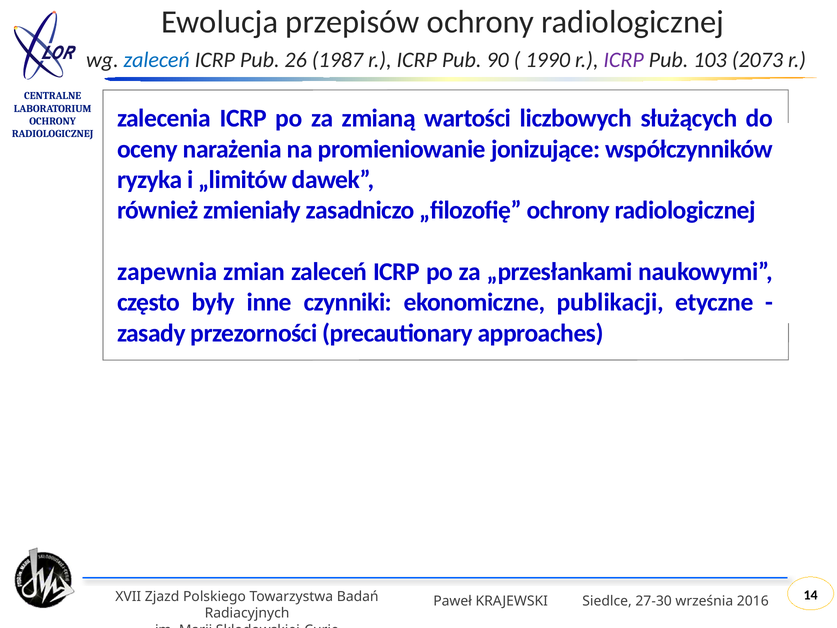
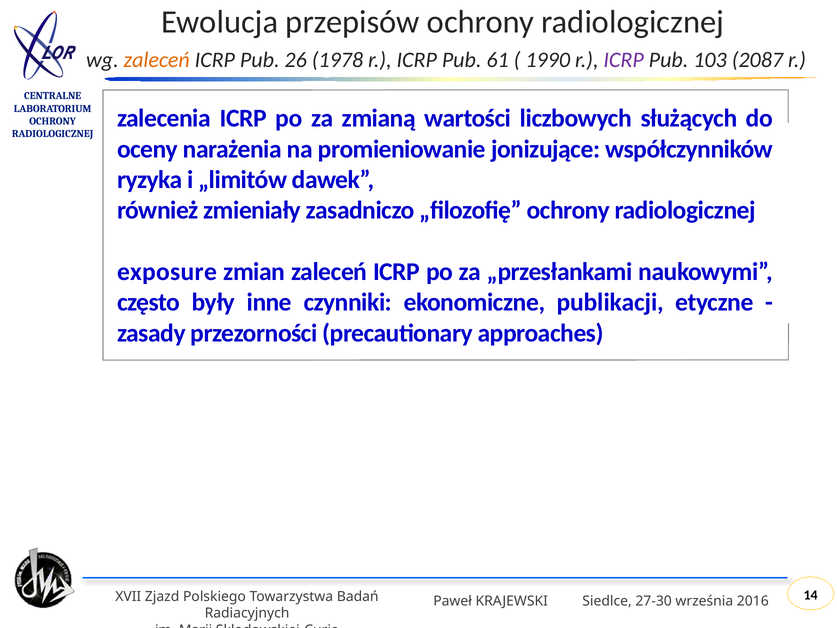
zaleceń at (157, 60) colour: blue -> orange
1987: 1987 -> 1978
90: 90 -> 61
2073: 2073 -> 2087
zapewnia: zapewnia -> exposure
